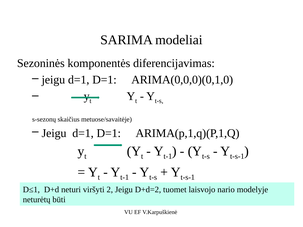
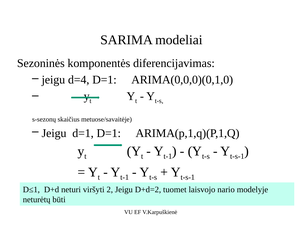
d=1 at (79, 80): d=1 -> d=4
